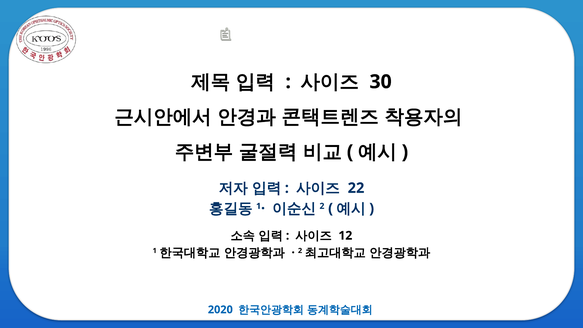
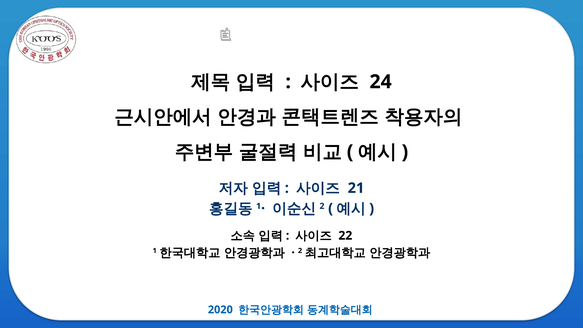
30: 30 -> 24
22: 22 -> 21
12: 12 -> 22
